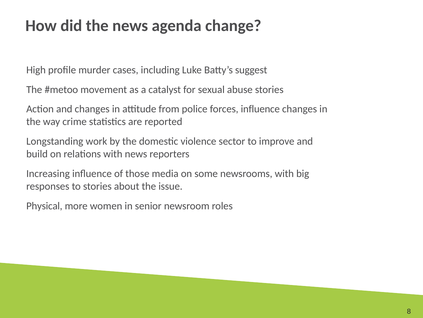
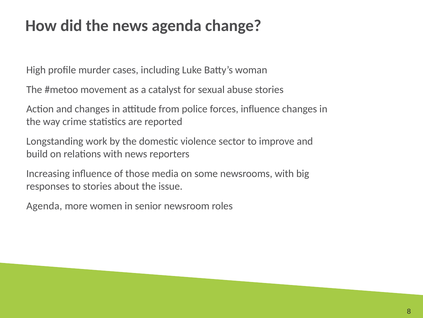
suggest: suggest -> woman
Physical at (44, 205): Physical -> Agenda
